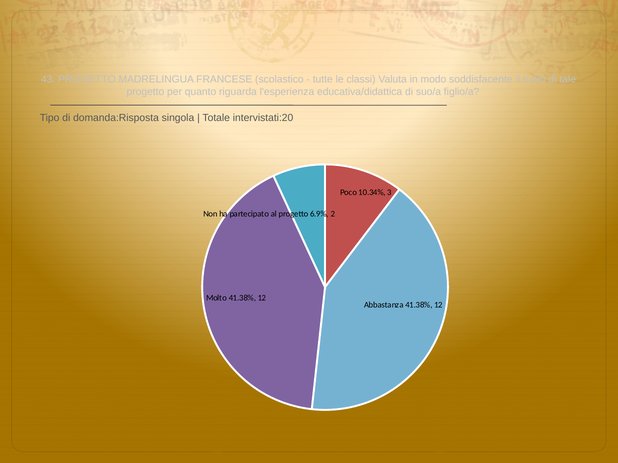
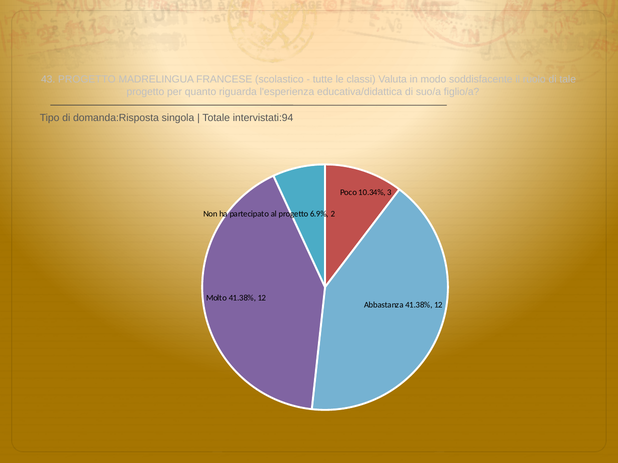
intervistati:20: intervistati:20 -> intervistati:94
